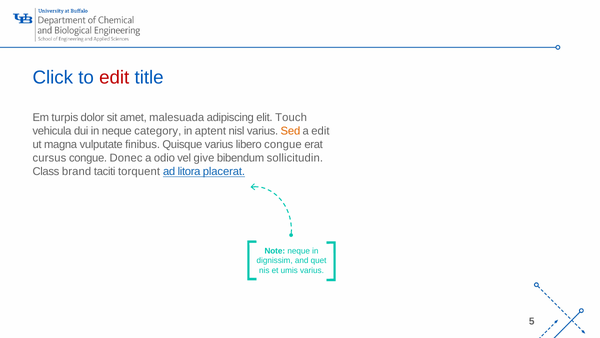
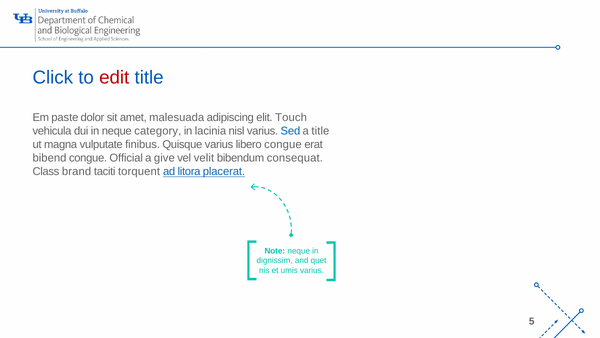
turpis: turpis -> paste
aptent: aptent -> lacinia
Sed colour: orange -> blue
a edit: edit -> title
cursus: cursus -> bibend
Donec: Donec -> Official
odio: odio -> give
give: give -> velit
sollicitudin: sollicitudin -> consequat
